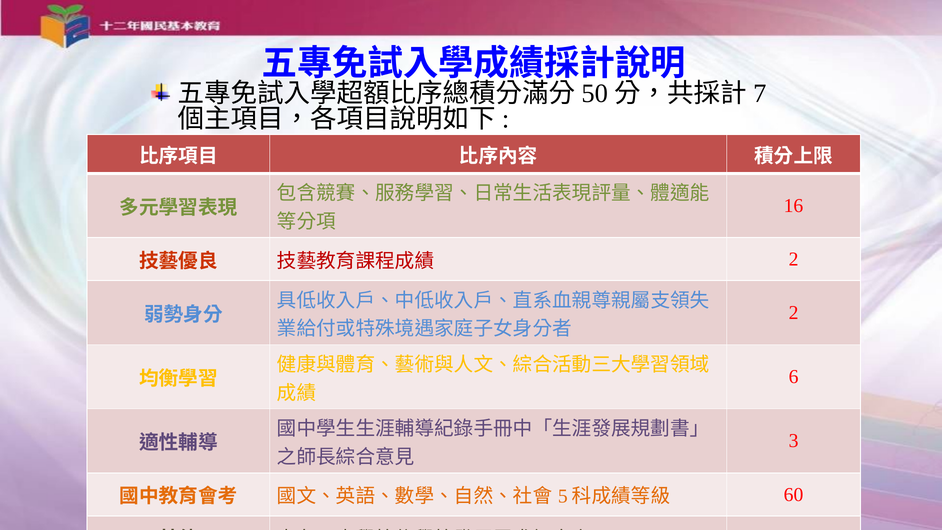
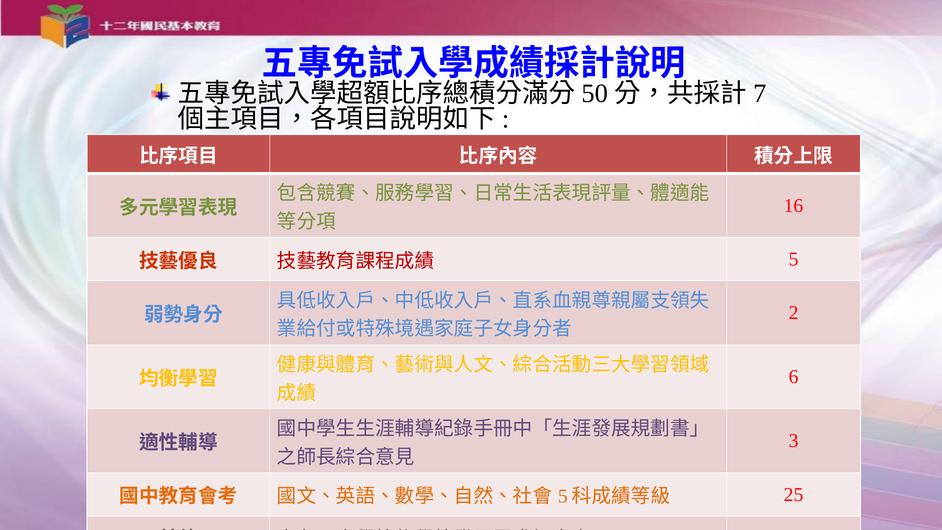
2 at (794, 259): 2 -> 5
60: 60 -> 25
